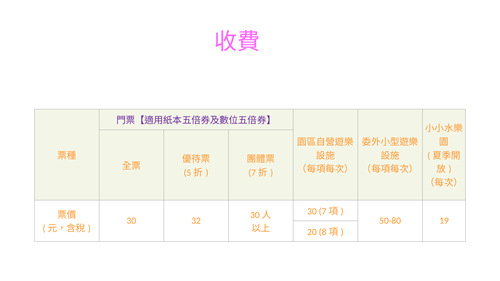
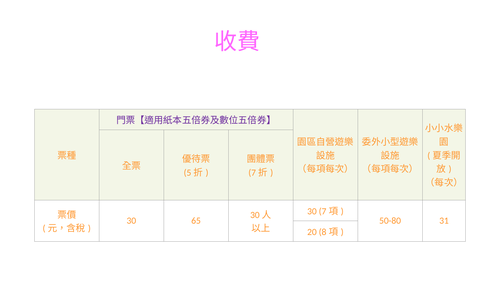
32: 32 -> 65
19: 19 -> 31
